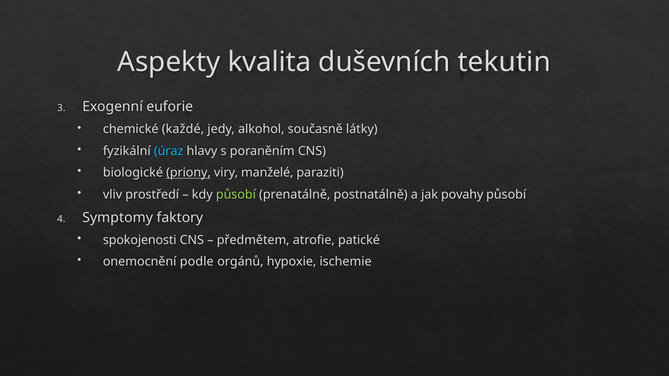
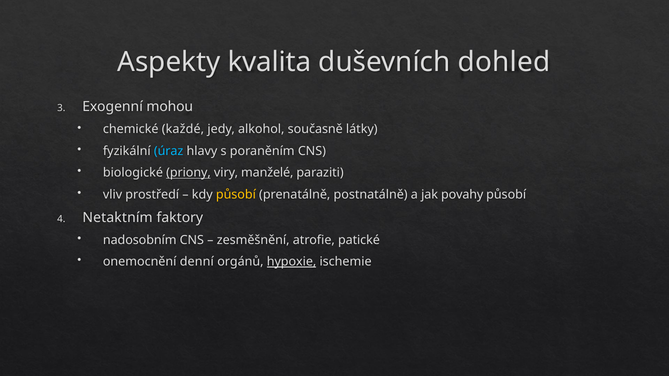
tekutin: tekutin -> dohled
euforie: euforie -> mohou
působí at (236, 195) colour: light green -> yellow
Symptomy: Symptomy -> Netaktním
spokojenosti: spokojenosti -> nadosobním
předmětem: předmětem -> zesměšnění
podle: podle -> denní
hypoxie underline: none -> present
